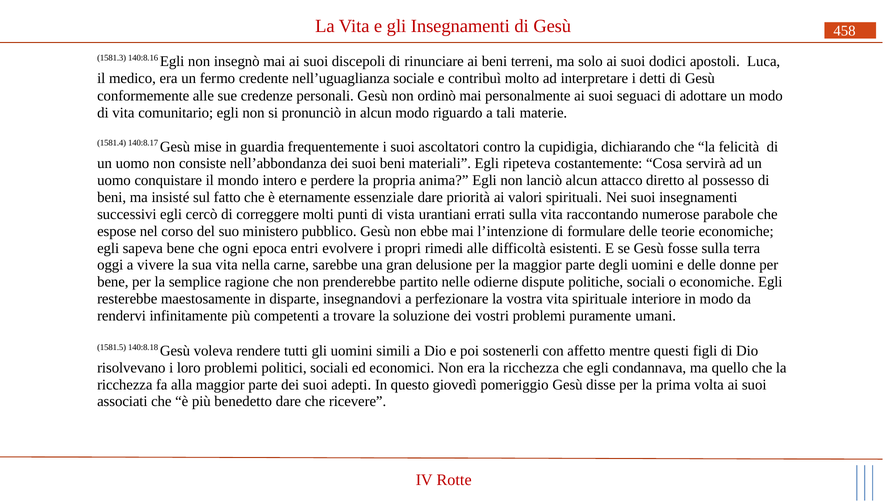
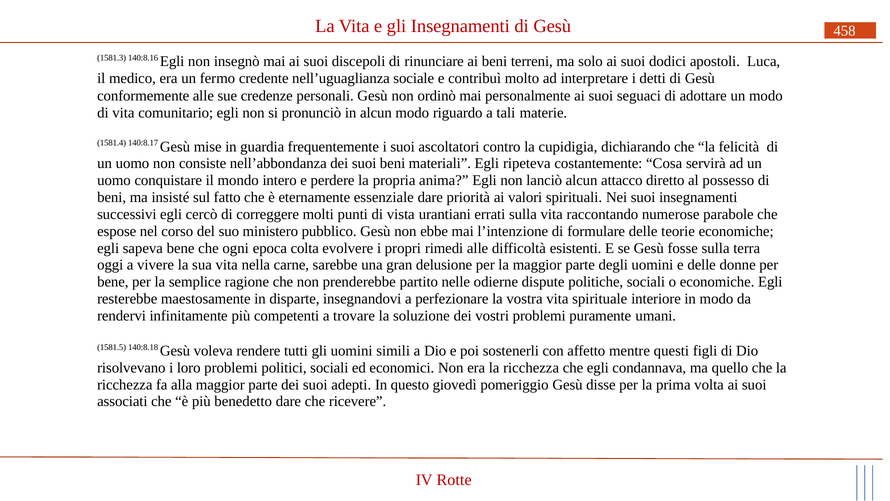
entri: entri -> colta
